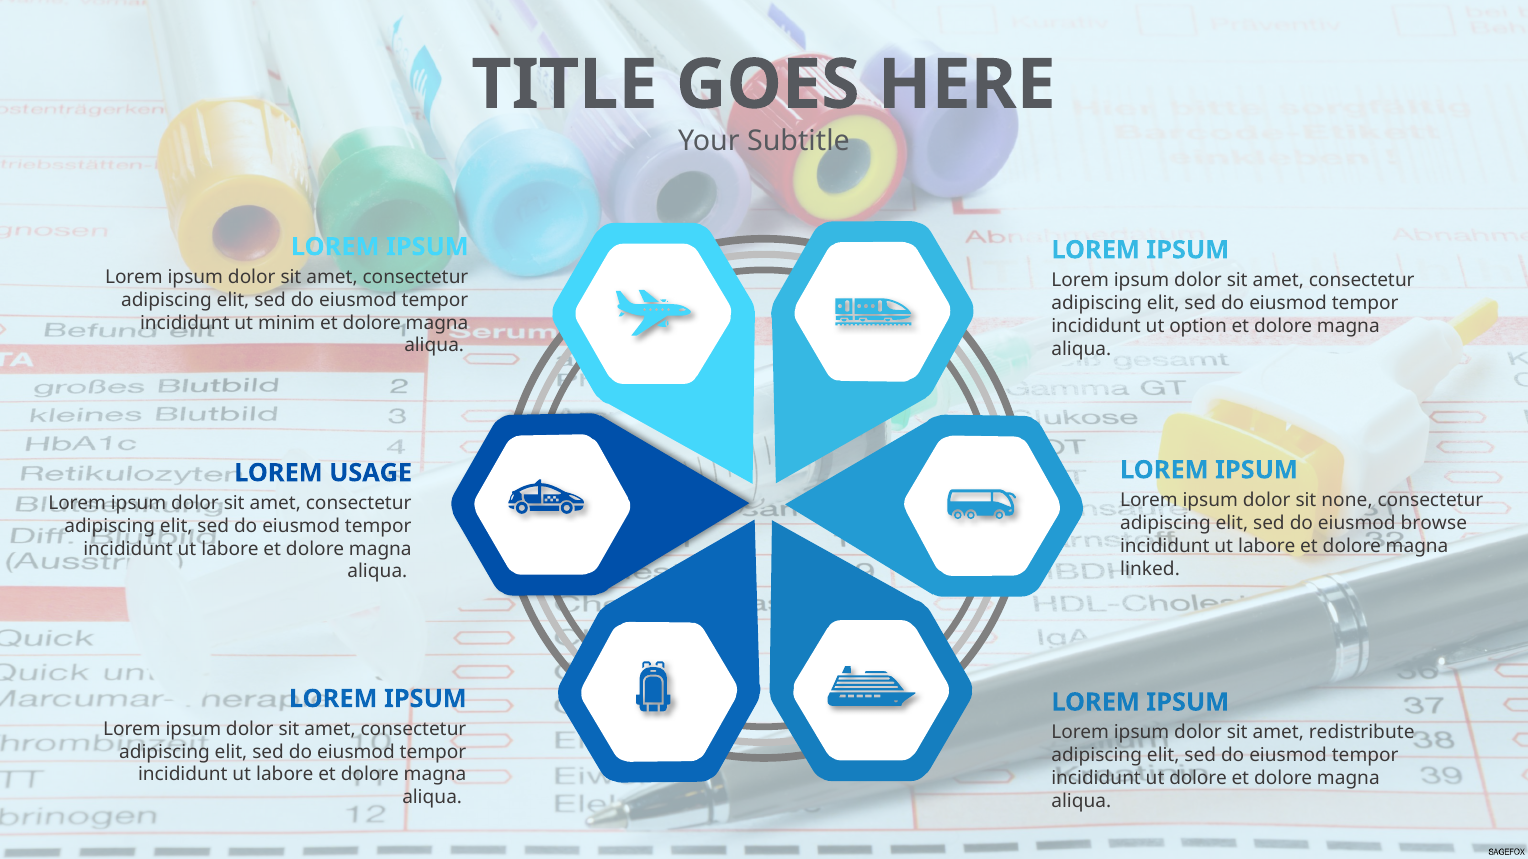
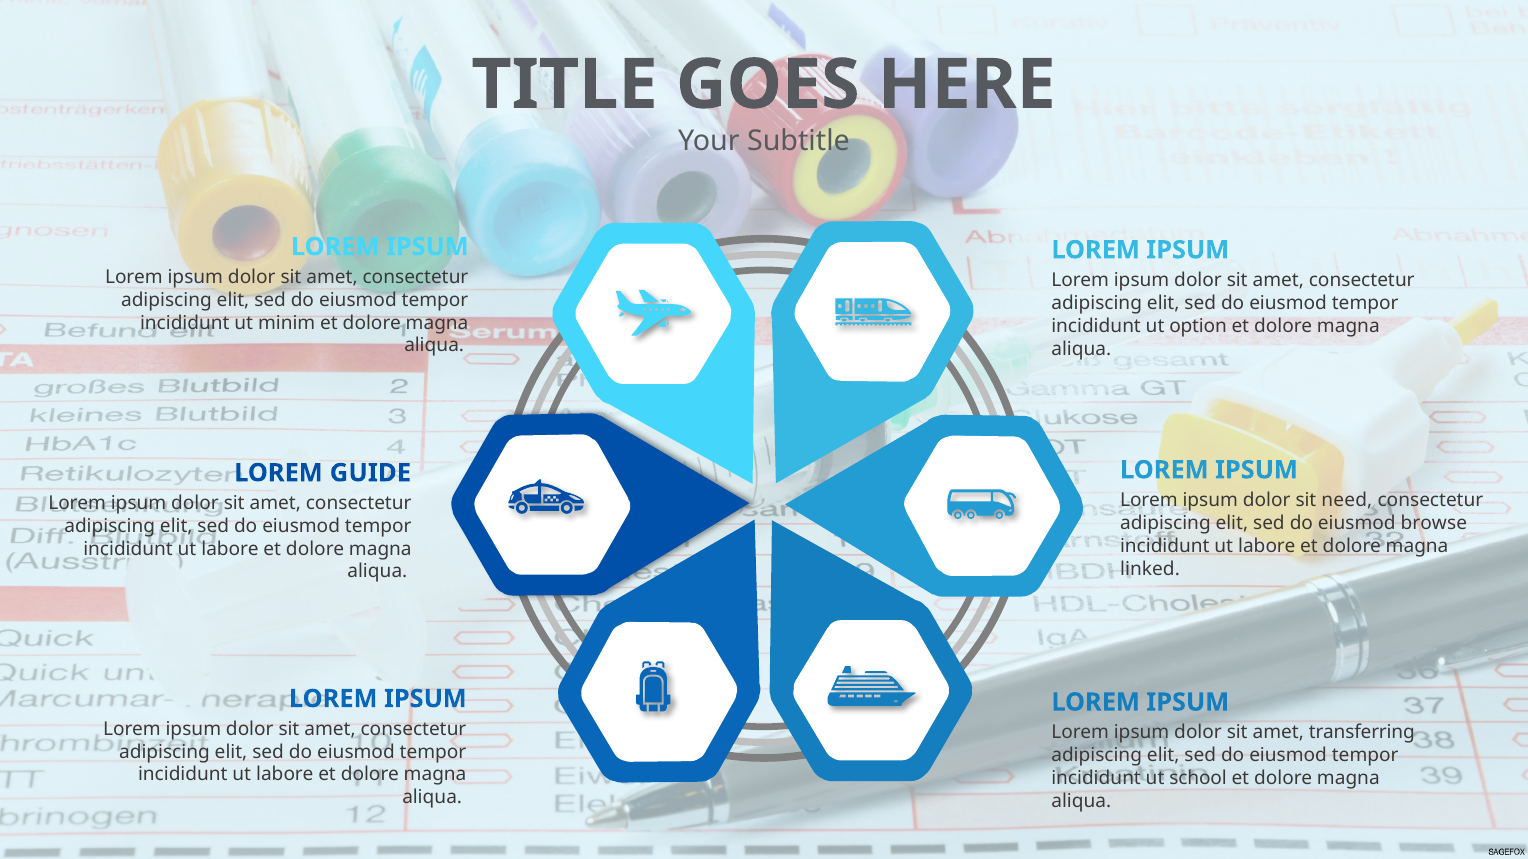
USAGE: USAGE -> GUIDE
none: none -> need
redistribute: redistribute -> transferring
ut dolore: dolore -> school
